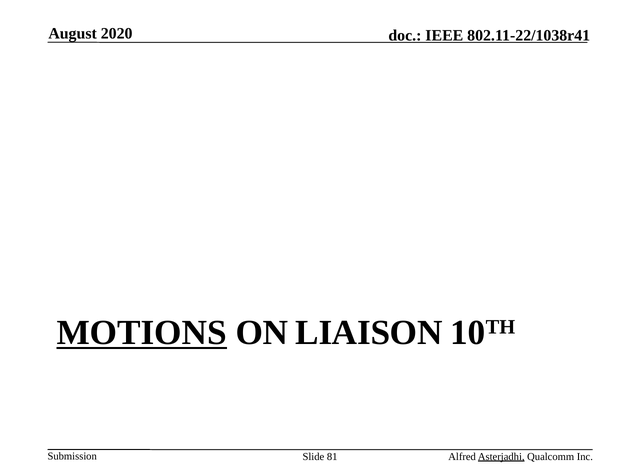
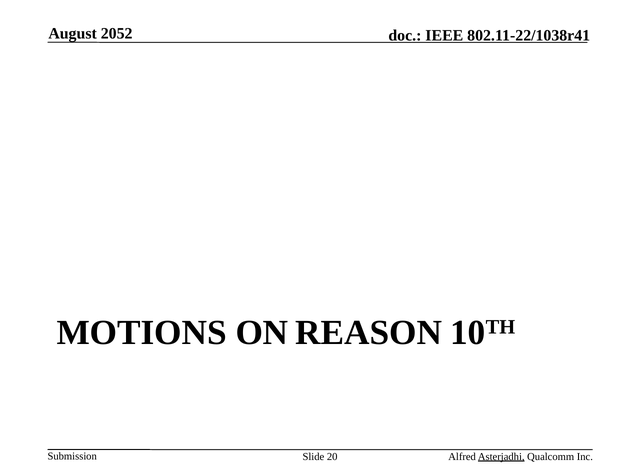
2020: 2020 -> 2052
MOTIONS underline: present -> none
LIAISON: LIAISON -> REASON
81: 81 -> 20
